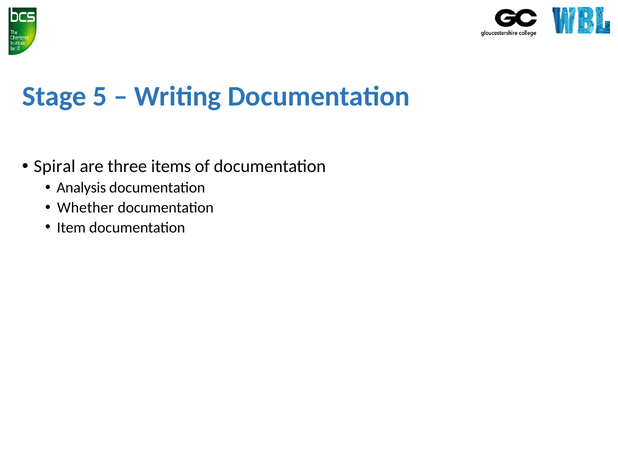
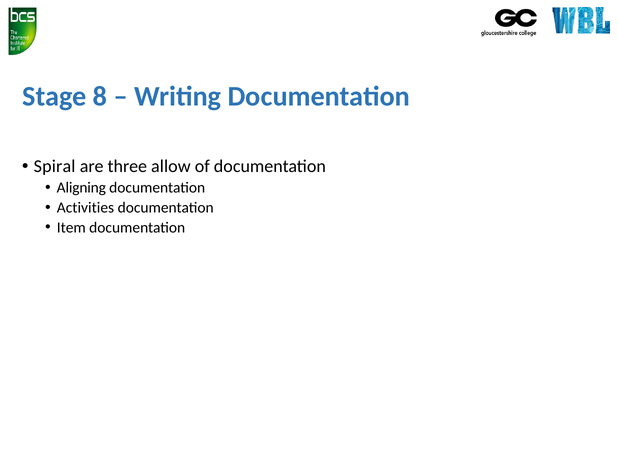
5: 5 -> 8
items: items -> allow
Analysis: Analysis -> Aligning
Whether: Whether -> Activities
